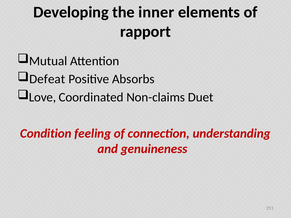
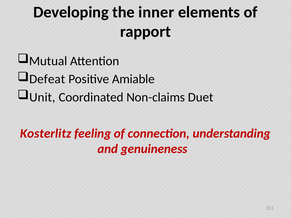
Absorbs: Absorbs -> Amiable
Love: Love -> Unit
Condition: Condition -> Kosterlitz
